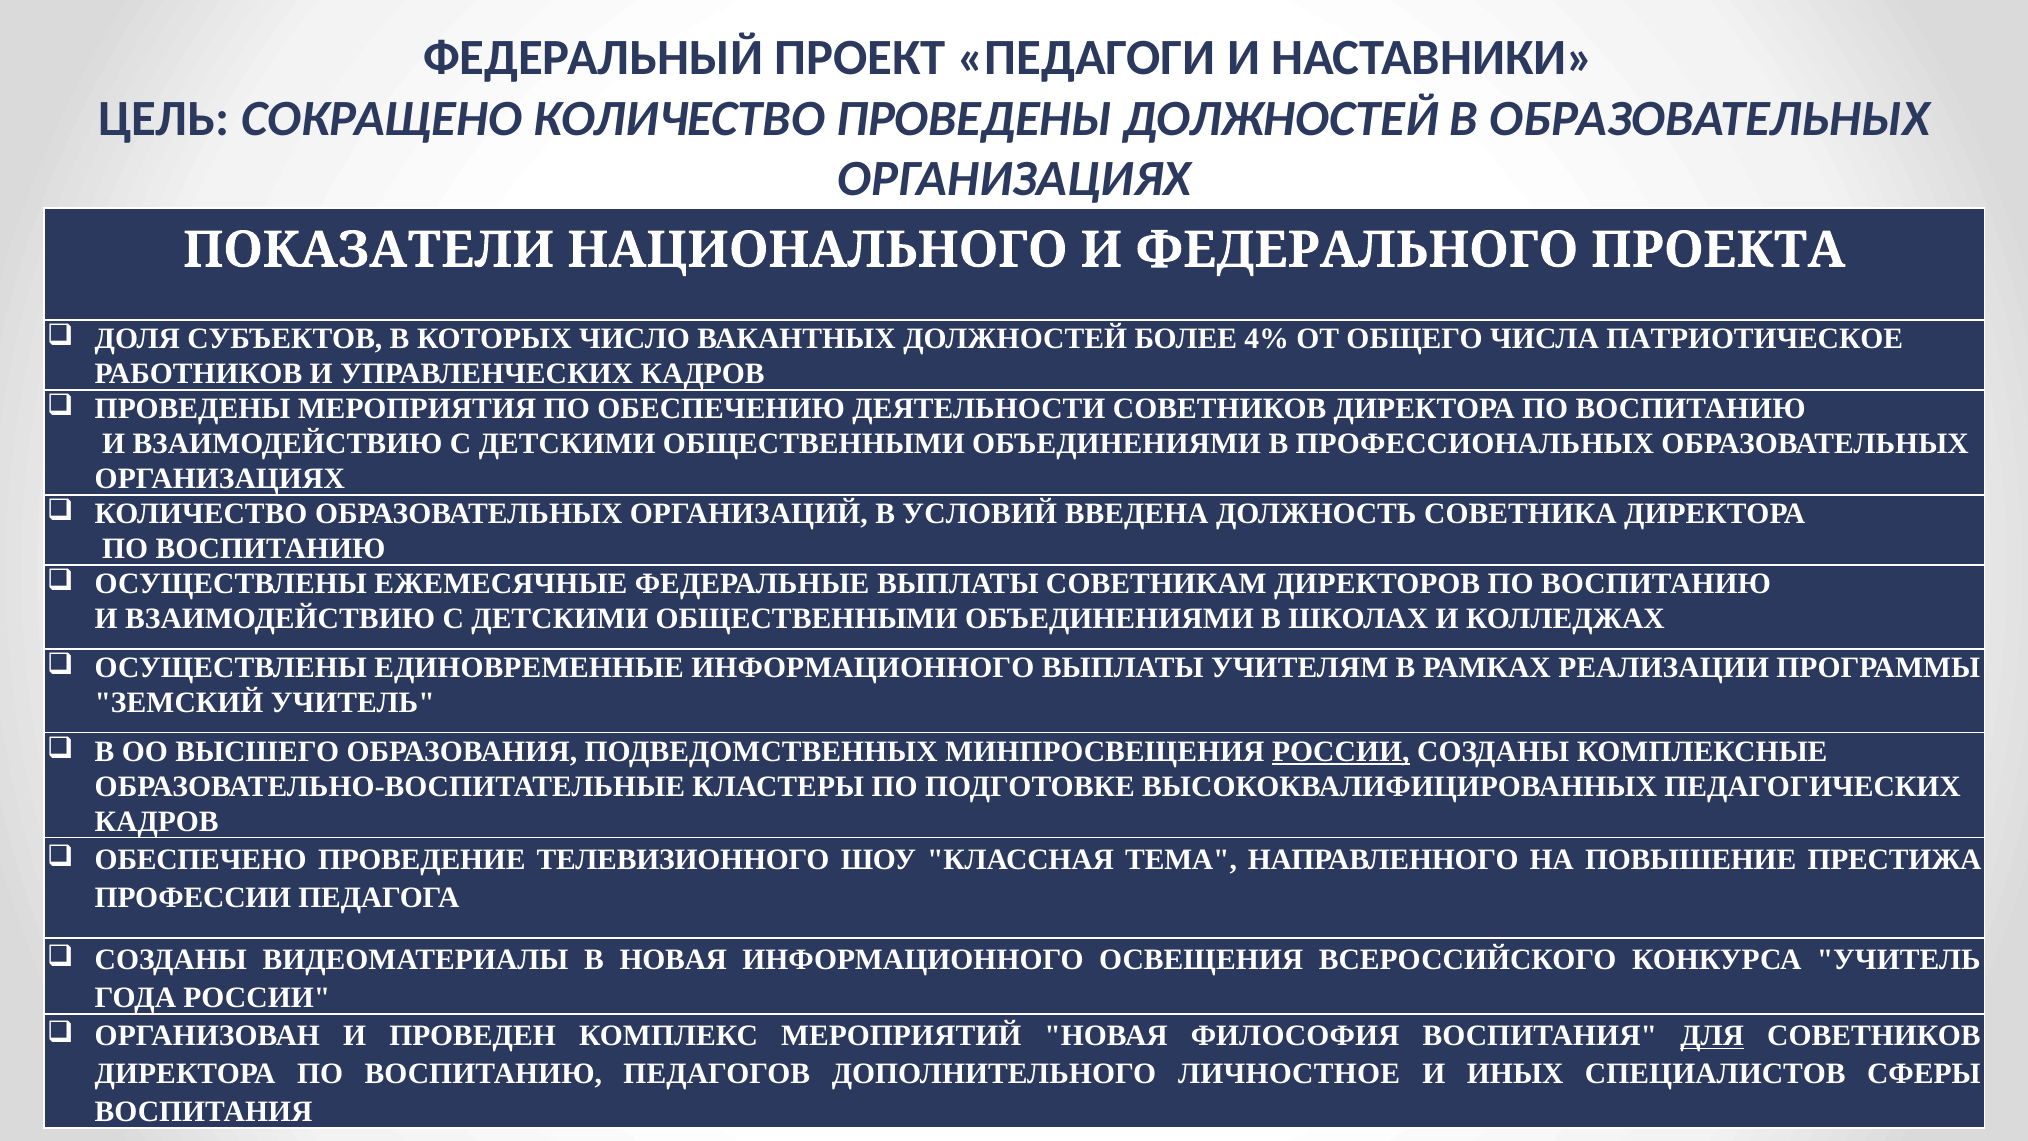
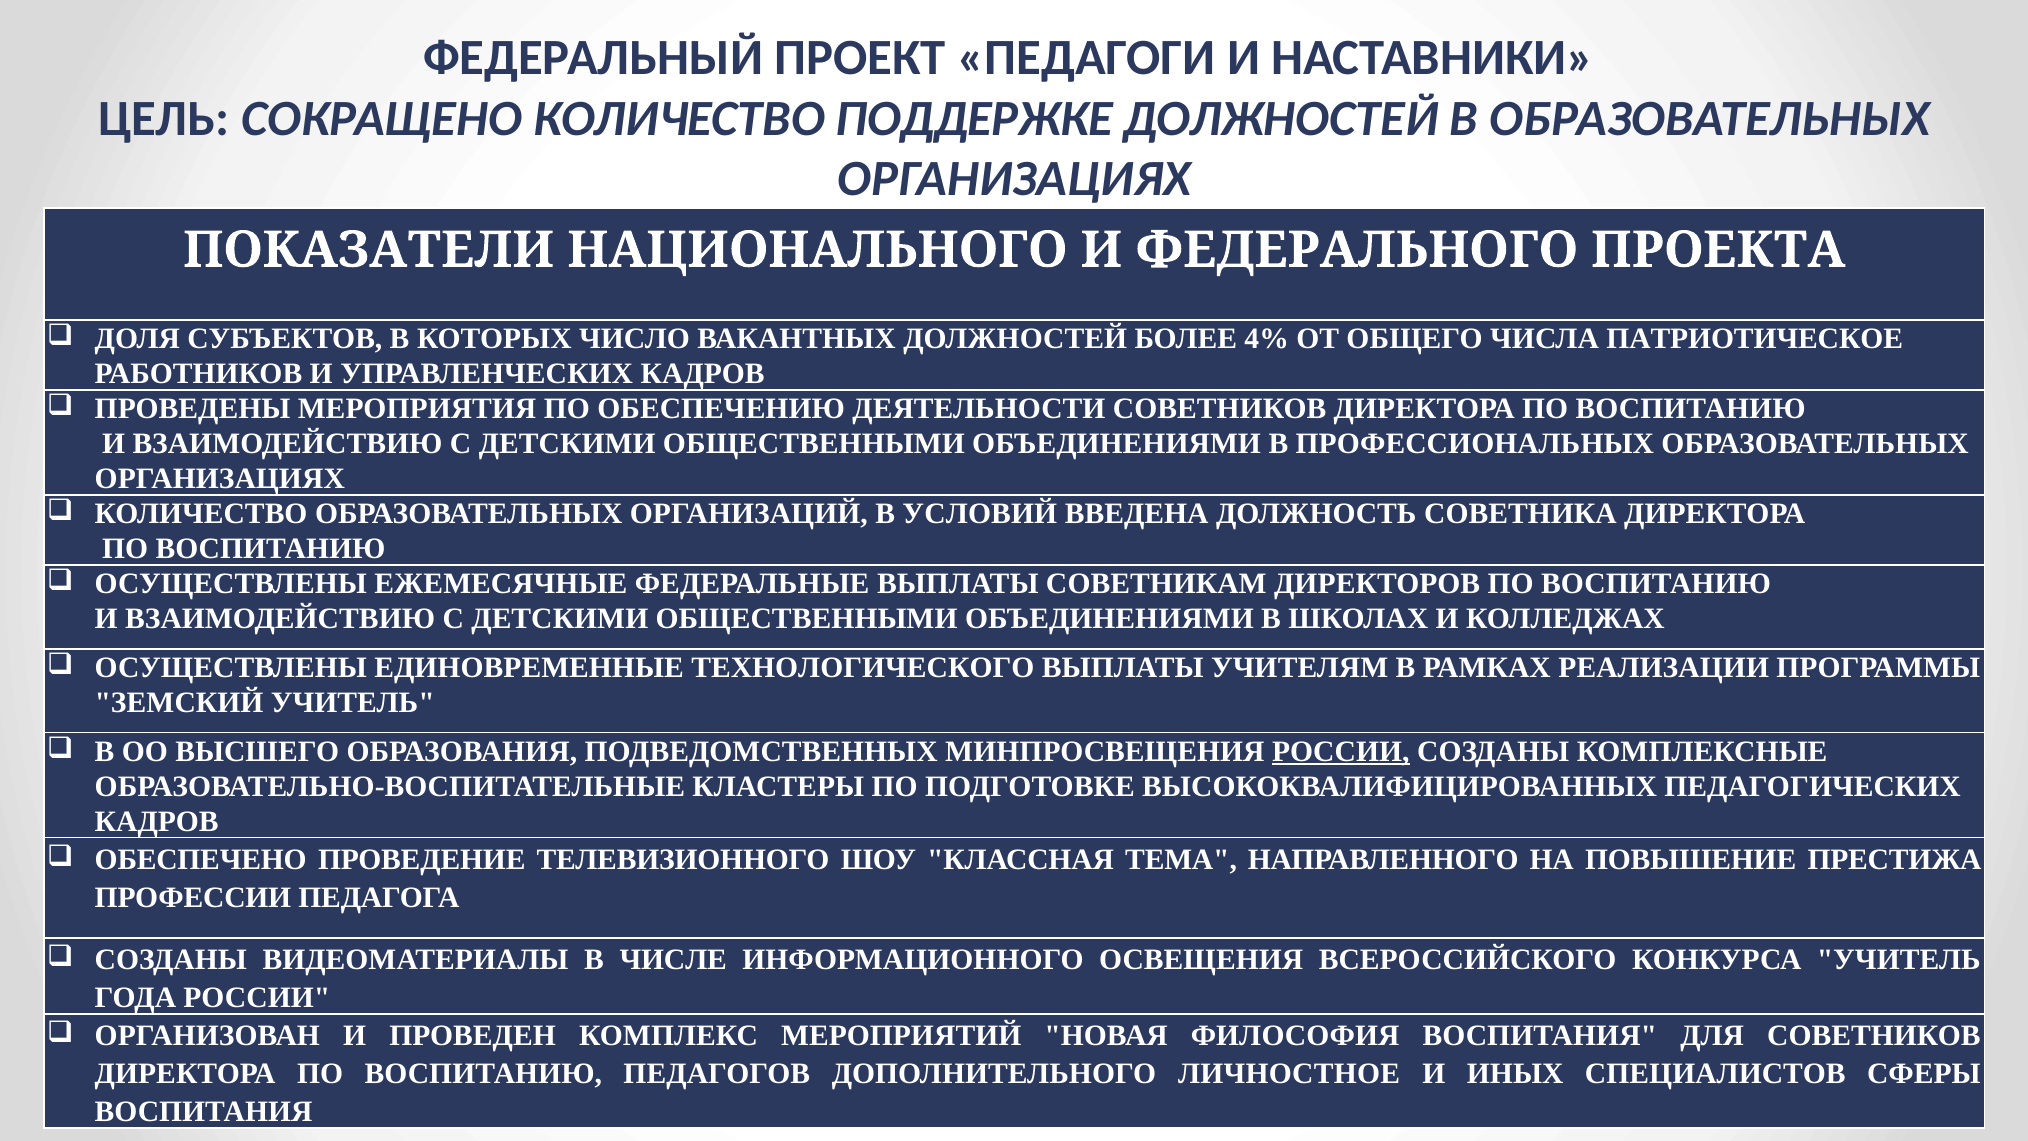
КОЛИЧЕСТВО ПРОВЕДЕНЫ: ПРОВЕДЕНЫ -> ПОДДЕРЖКЕ
ЕДИНОВРЕМЕННЫЕ ИНФОРМАЦИОННОГО: ИНФОРМАЦИОННОГО -> ТЕХНОЛОГИЧЕСКОГО
В НОВАЯ: НОВАЯ -> ЧИСЛЕ
ДЛЯ underline: present -> none
